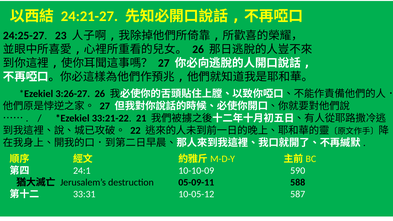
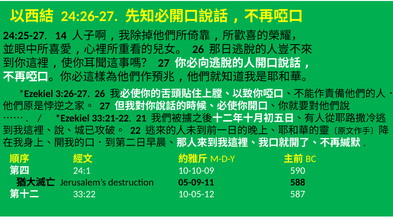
24:21-27: 24:21-27 -> 24:26-27
23: 23 -> 14
33:31: 33:31 -> 33:22
